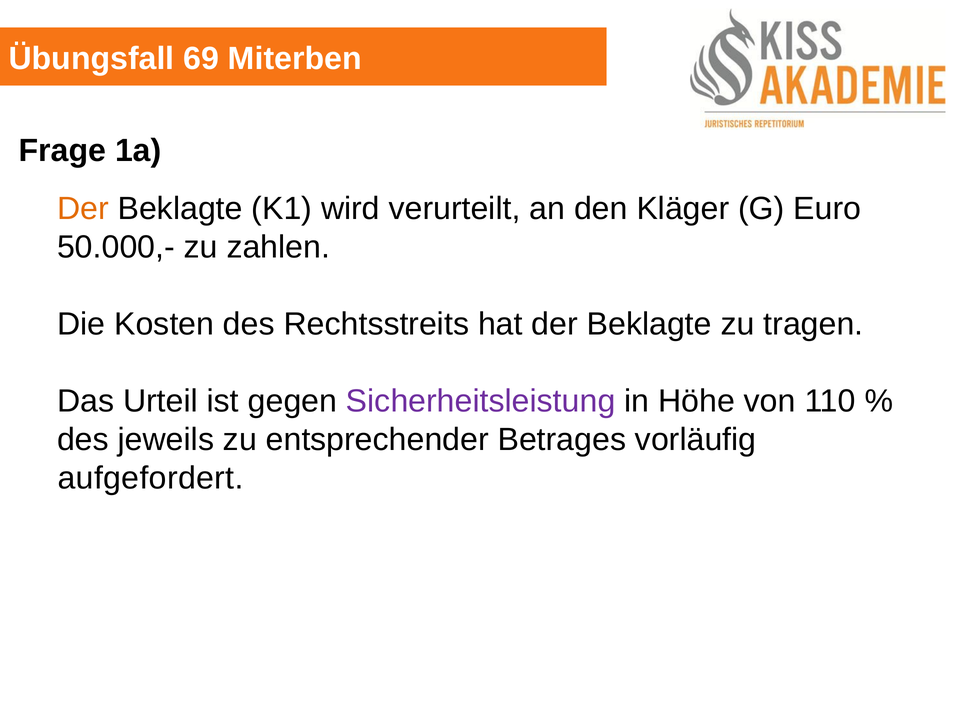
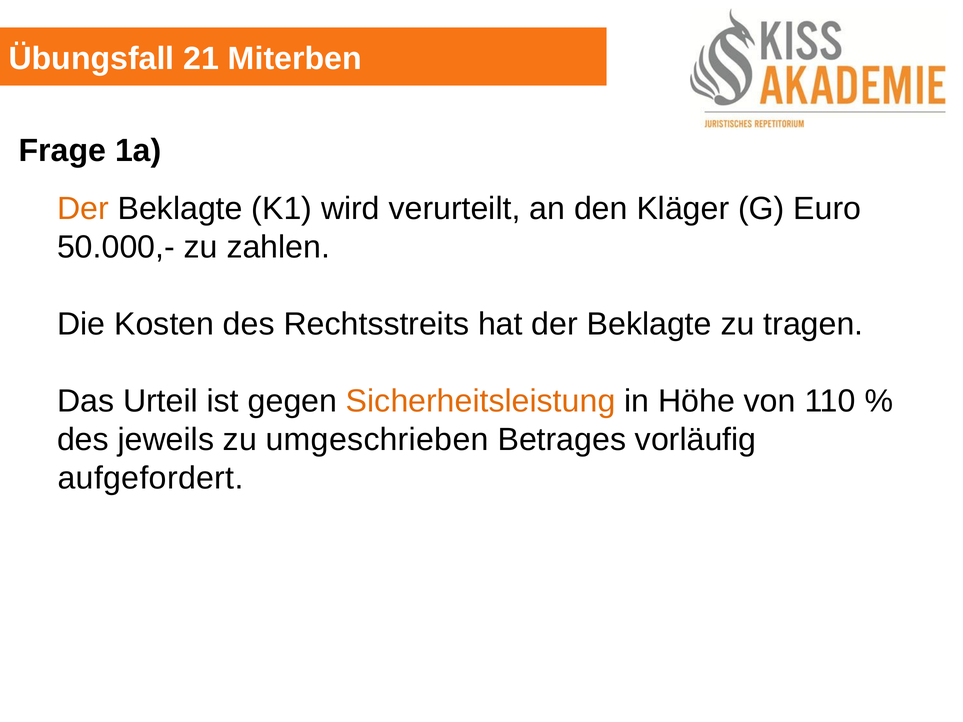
69: 69 -> 21
Sicherheitsleistung colour: purple -> orange
entsprechender: entsprechender -> umgeschrieben
